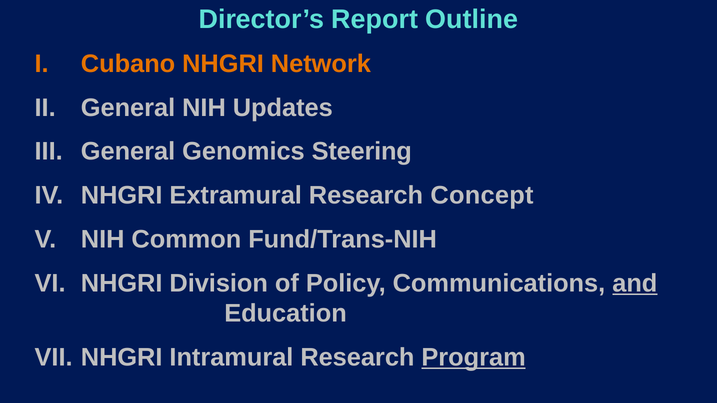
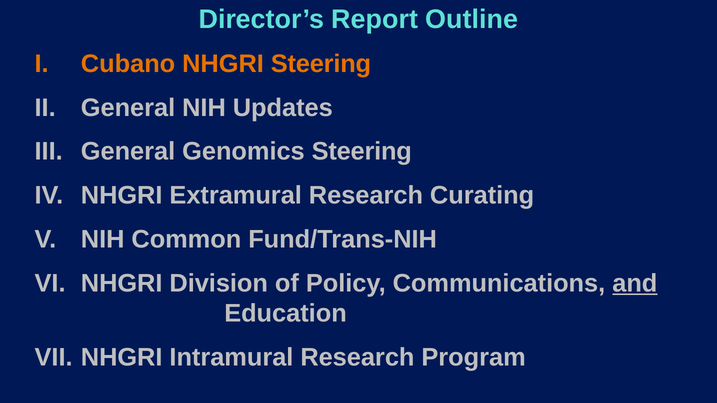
NHGRI Network: Network -> Steering
Concept: Concept -> Curating
Program underline: present -> none
